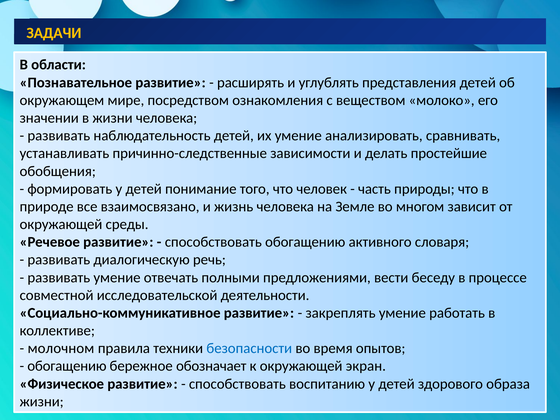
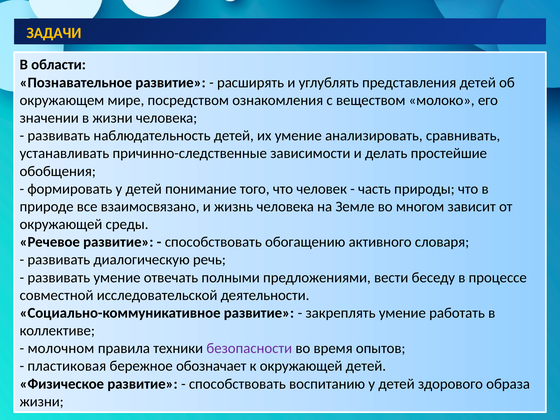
безопасности colour: blue -> purple
обогащению at (67, 366): обогащению -> пластиковая
окружающей экран: экран -> детей
